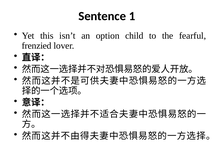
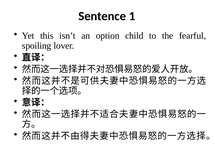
frenzied: frenzied -> spoiling
